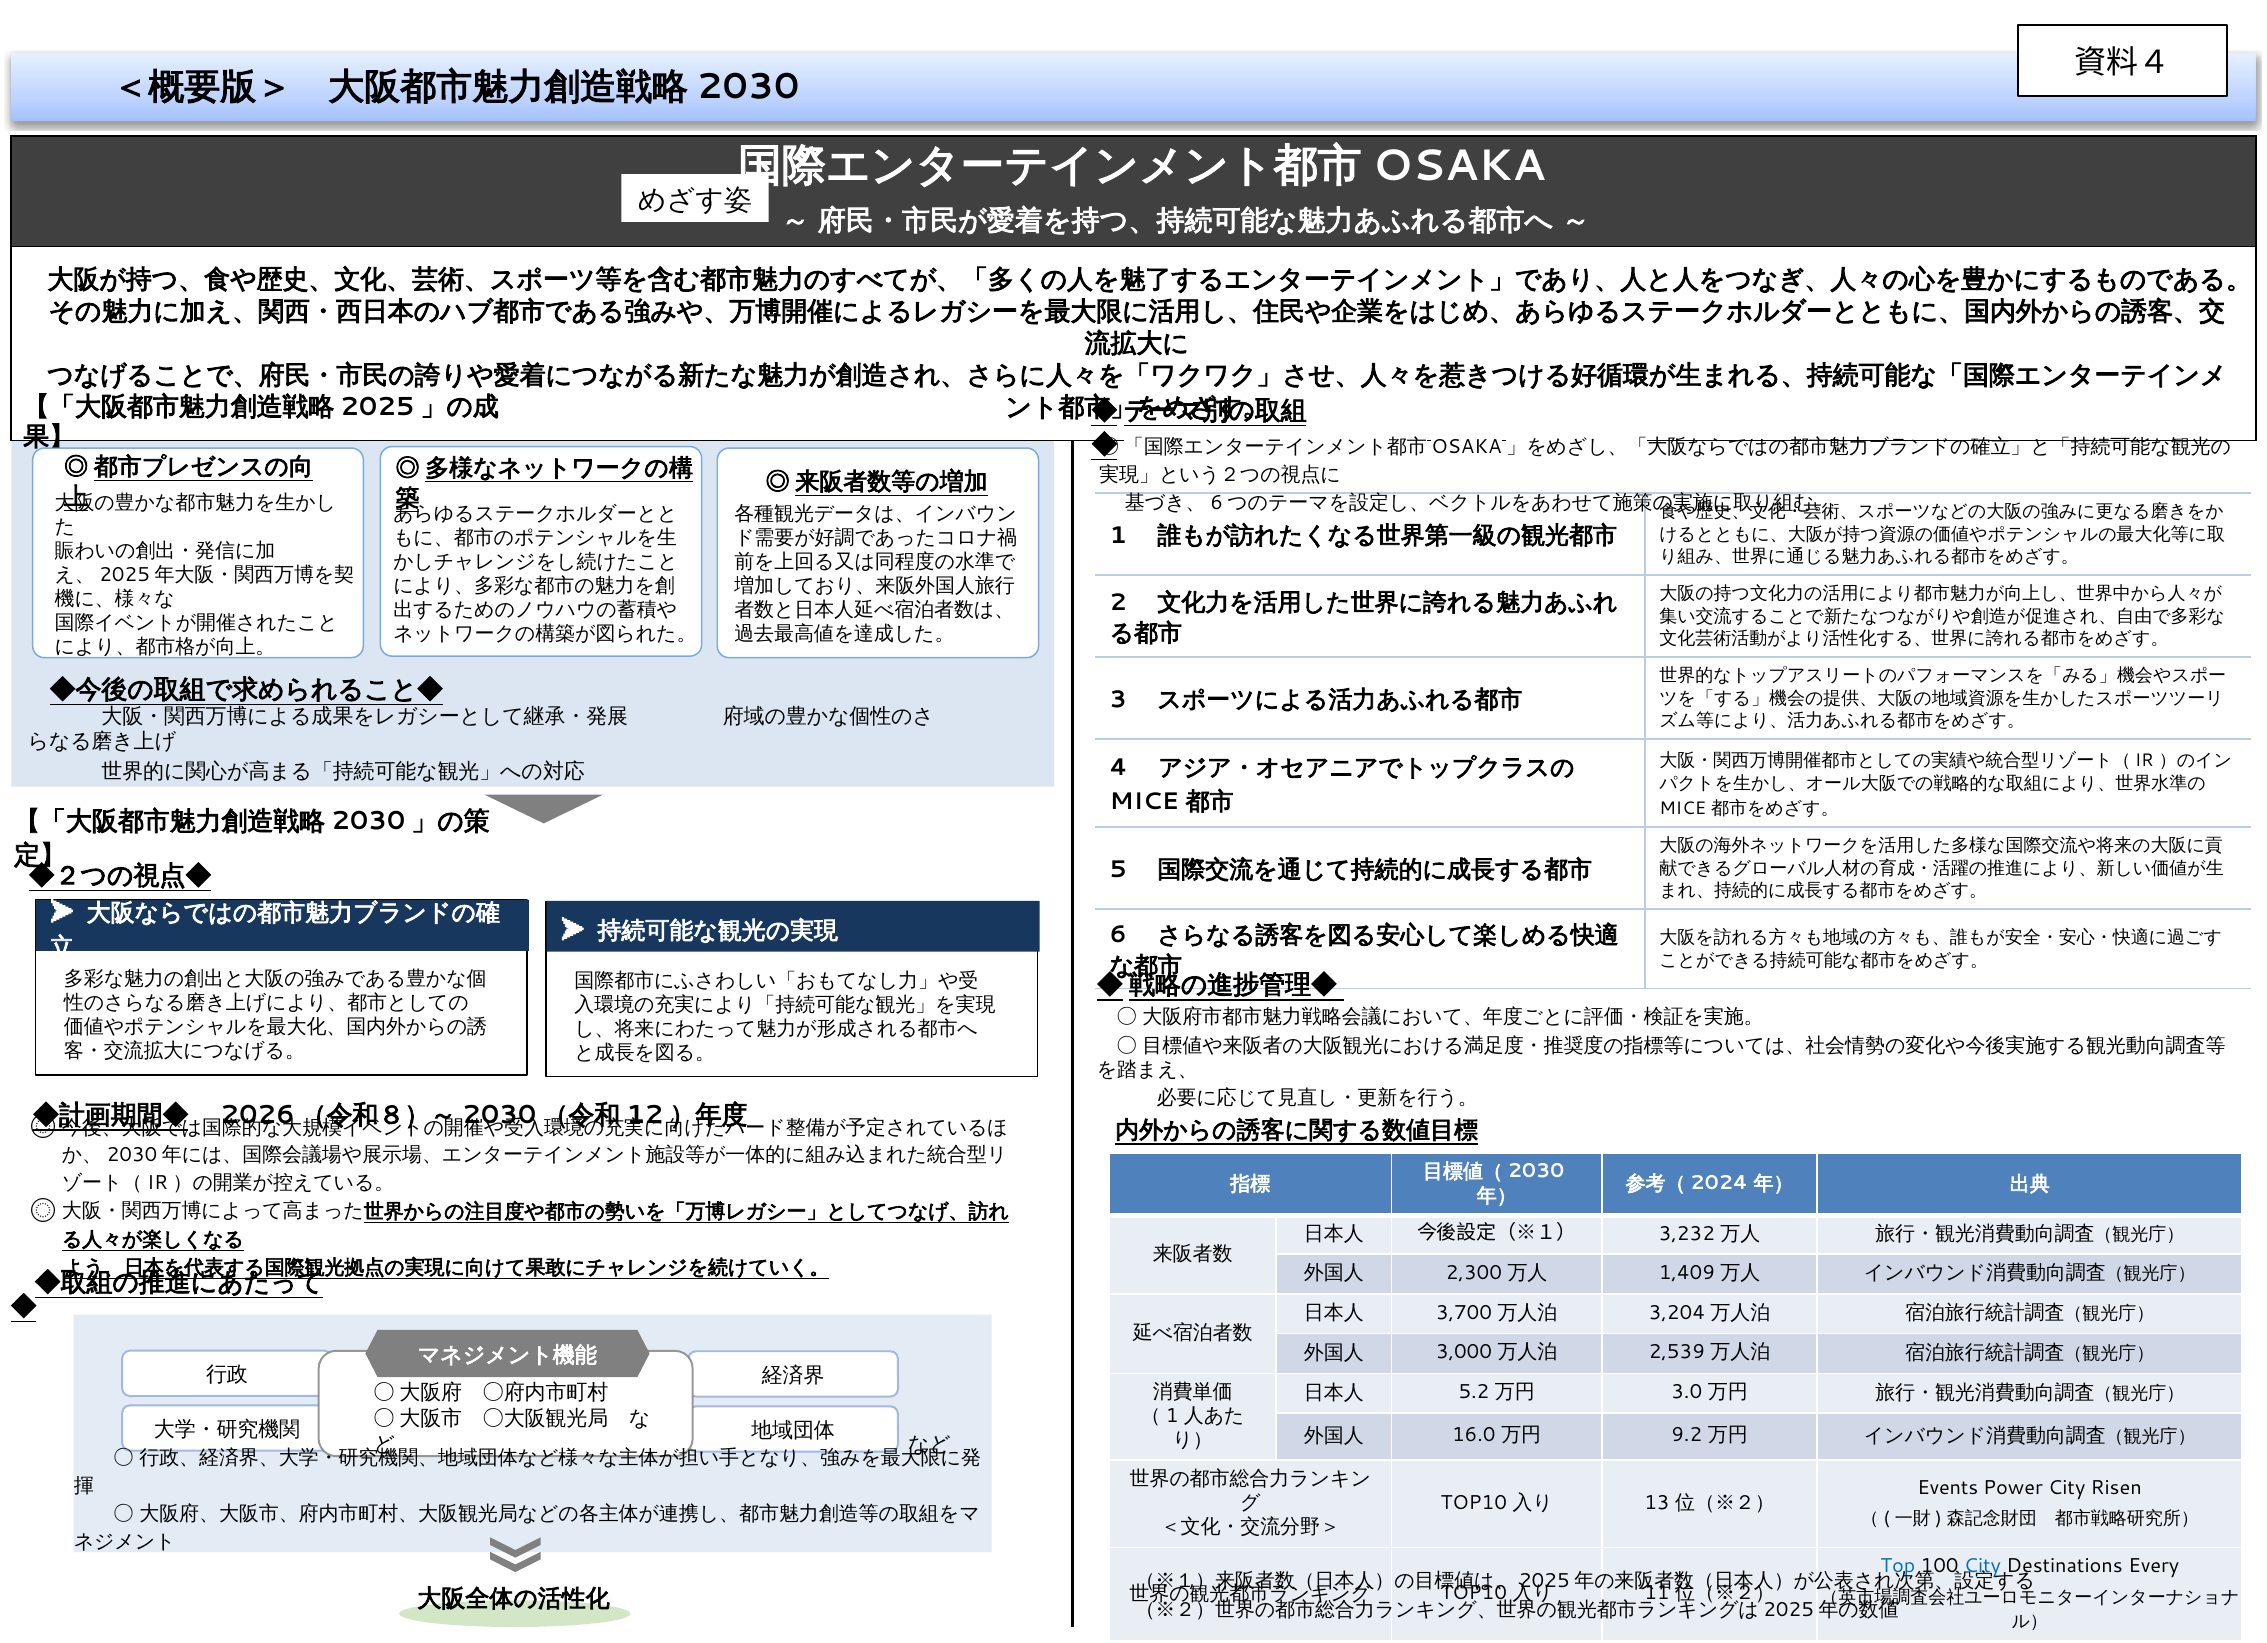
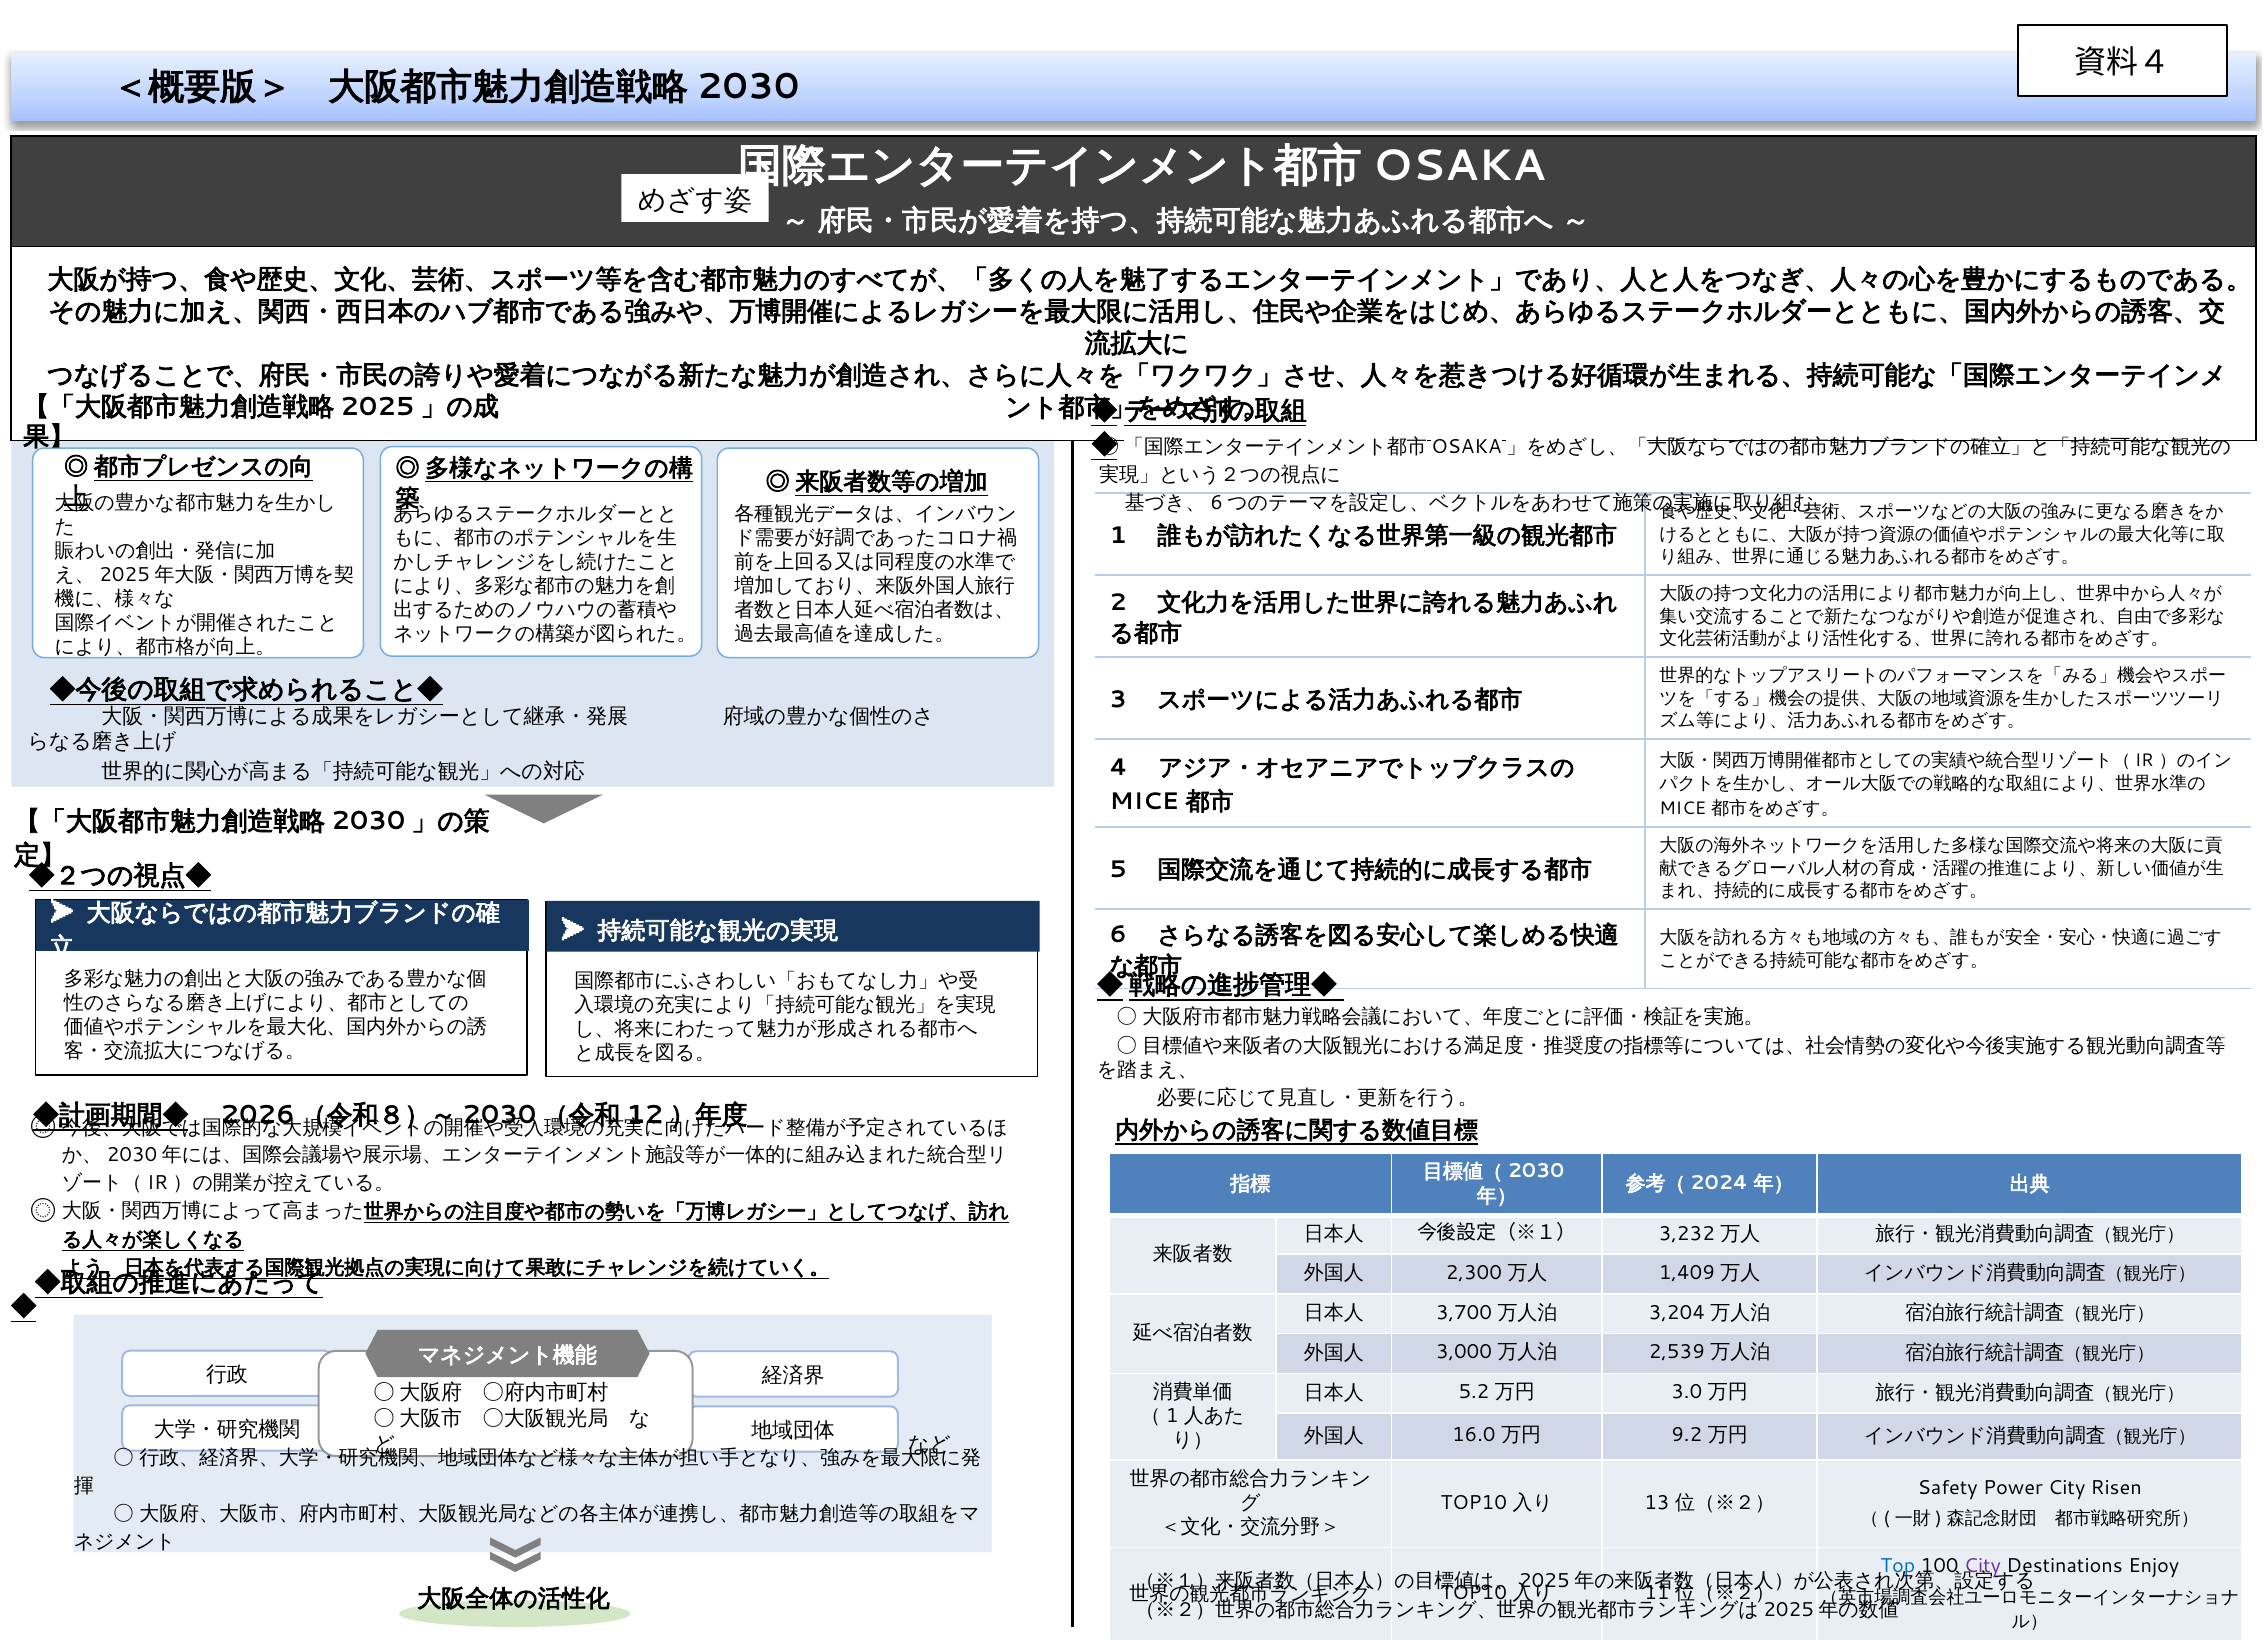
Events: Events -> Safety
City at (1982, 1567) colour: blue -> purple
Every: Every -> Enjoy
